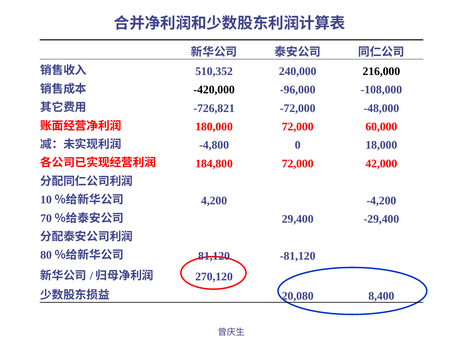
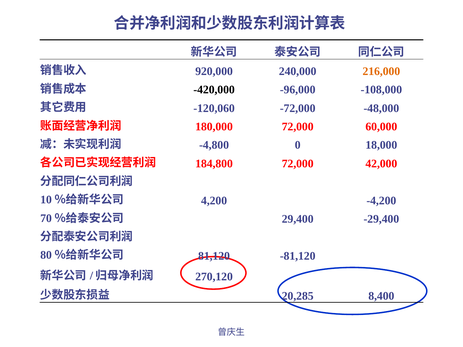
510,352: 510,352 -> 920,000
216,000 colour: black -> orange
-726,821: -726,821 -> -120,060
20,080: 20,080 -> 20,285
